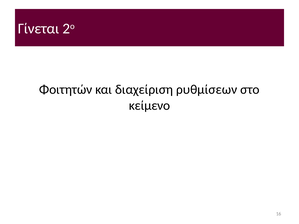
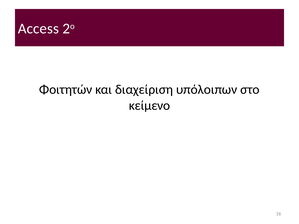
Γίνεται: Γίνεται -> Access
ρυθμίσεων: ρυθμίσεων -> υπόλοιπων
